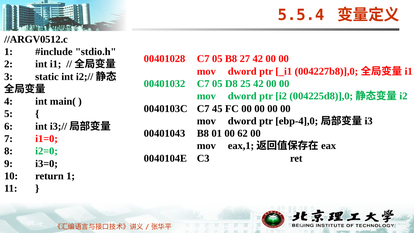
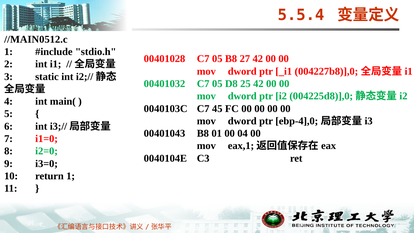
//ARGV0512.c: //ARGV0512.c -> //MAIN0512.c
62: 62 -> 04
